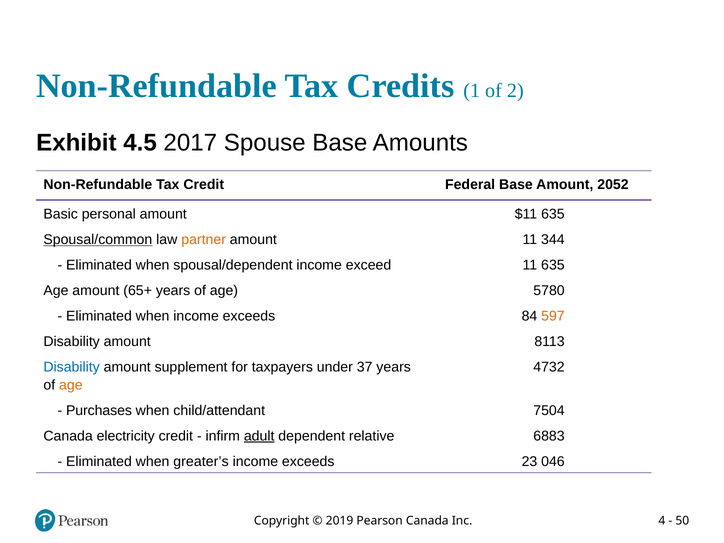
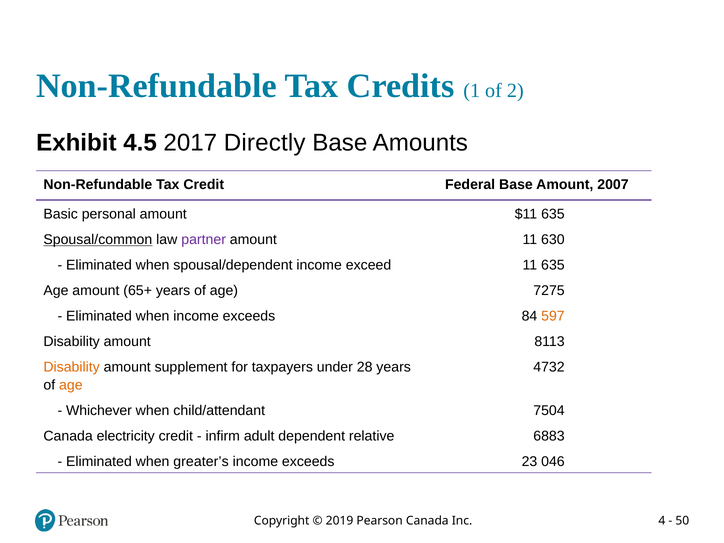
Spouse: Spouse -> Directly
2052: 2052 -> 2007
partner colour: orange -> purple
344: 344 -> 630
5780: 5780 -> 7275
Disability at (72, 367) colour: blue -> orange
37: 37 -> 28
Purchases: Purchases -> Whichever
adult underline: present -> none
